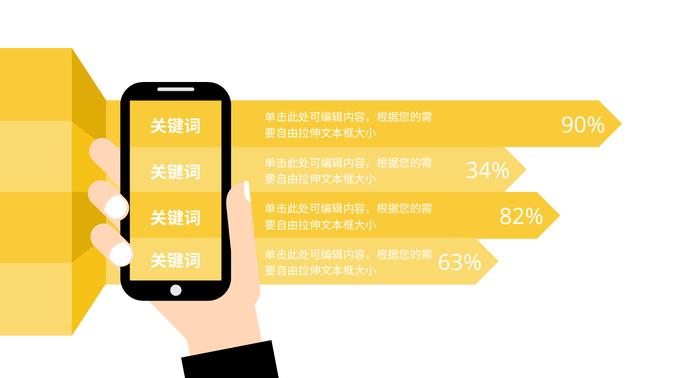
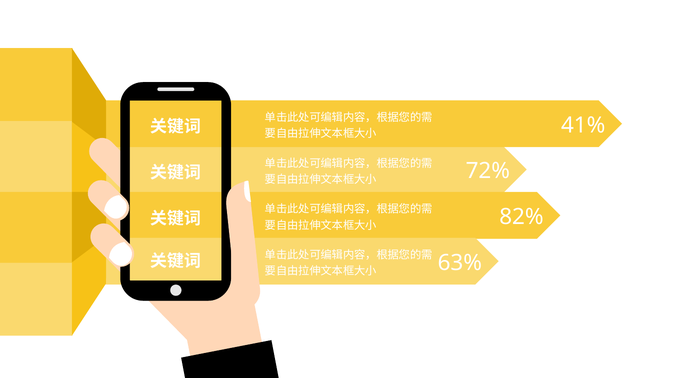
90%: 90% -> 41%
34%: 34% -> 72%
